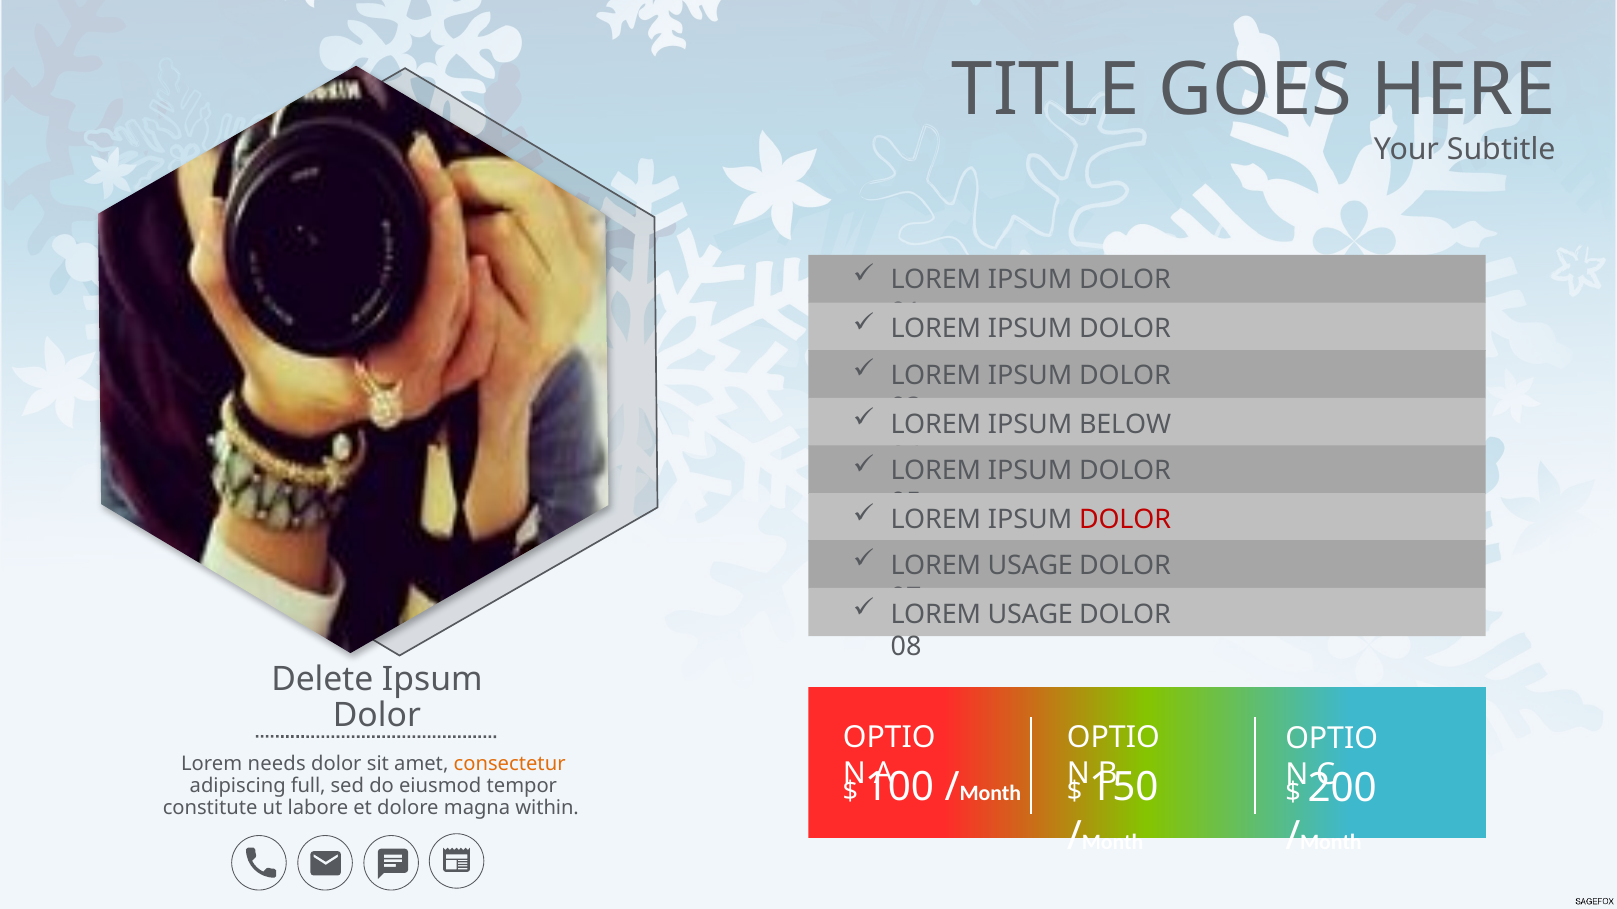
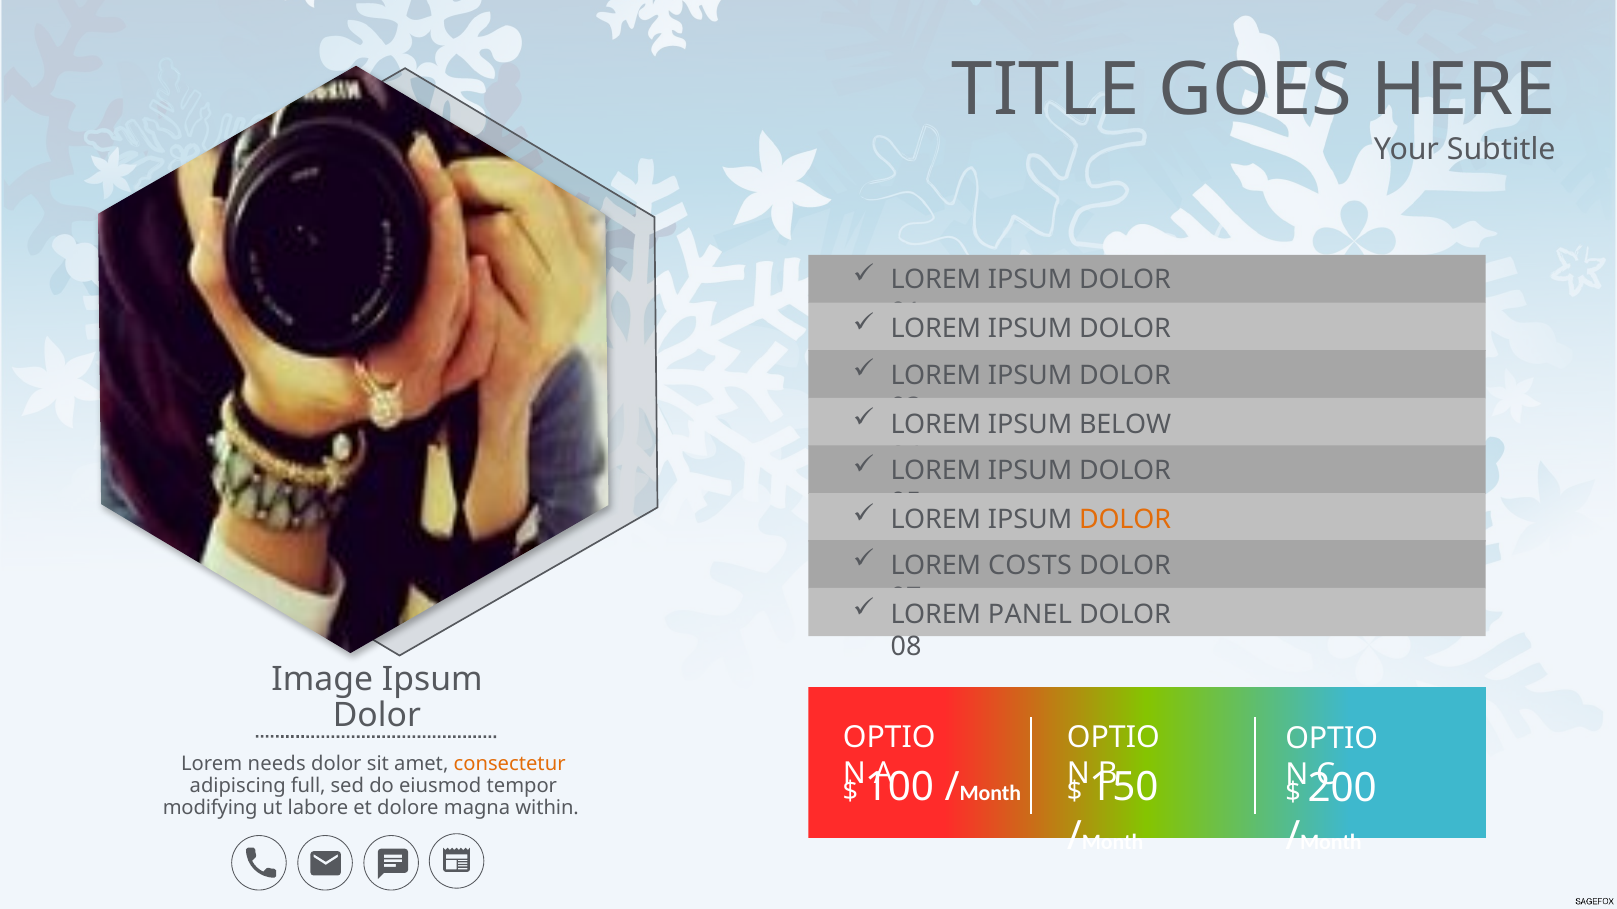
DOLOR at (1125, 520) colour: red -> orange
USAGE at (1030, 566): USAGE -> COSTS
USAGE at (1030, 615): USAGE -> PANEL
Delete: Delete -> Image
constitute: constitute -> modifying
